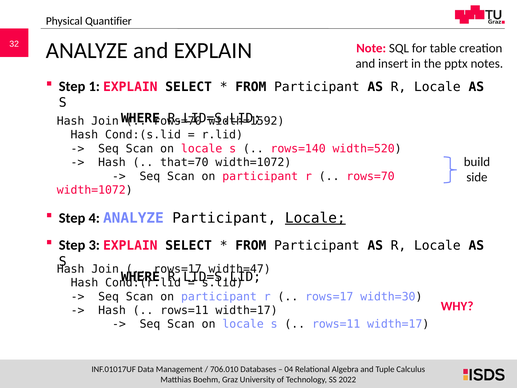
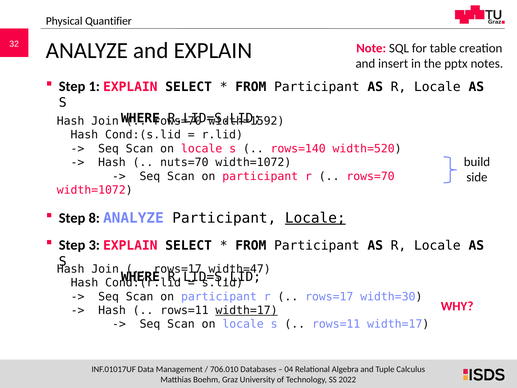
that=70: that=70 -> nuts=70
4: 4 -> 8
width=17 at (247, 310) underline: none -> present
